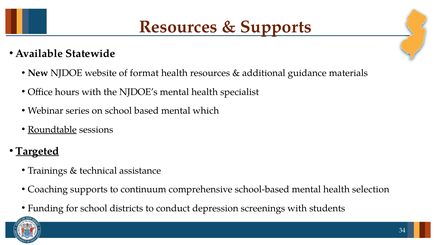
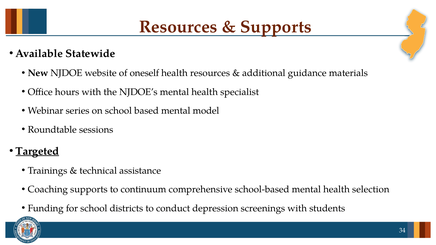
format: format -> oneself
which: which -> model
Roundtable underline: present -> none
